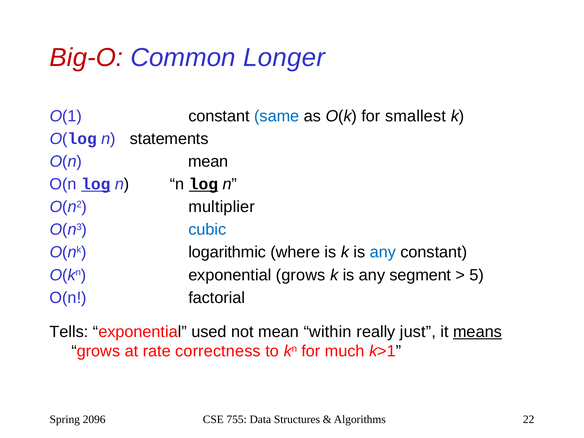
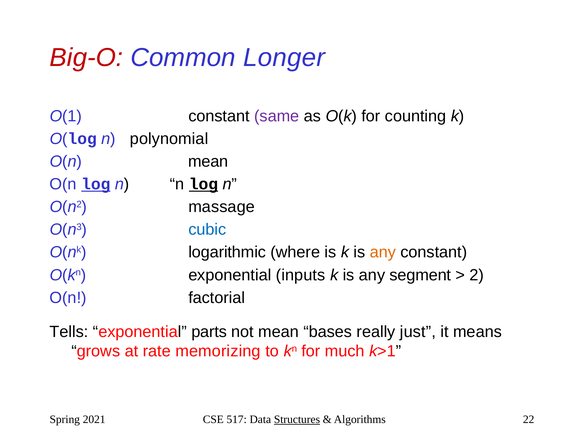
same colour: blue -> purple
smallest: smallest -> counting
statements: statements -> polynomial
multiplier: multiplier -> massage
any at (383, 252) colour: blue -> orange
exponential grows: grows -> inputs
5: 5 -> 2
used: used -> parts
within: within -> bases
means underline: present -> none
correctness: correctness -> memorizing
2096: 2096 -> 2021
755: 755 -> 517
Structures underline: none -> present
